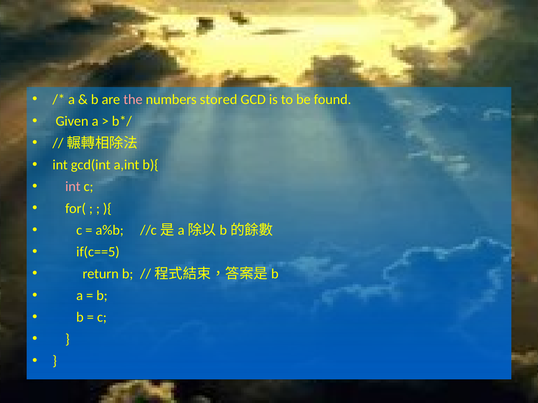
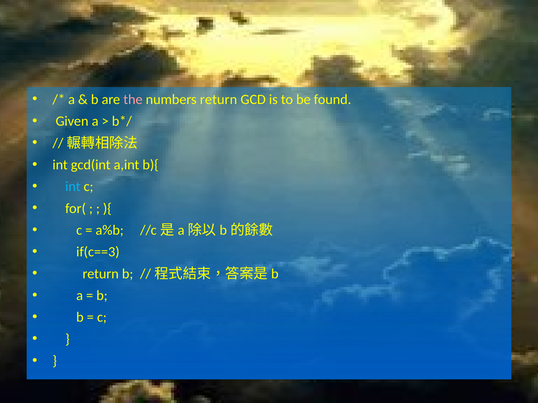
numbers stored: stored -> return
int at (73, 187) colour: pink -> light blue
if(c==5: if(c==5 -> if(c==3
